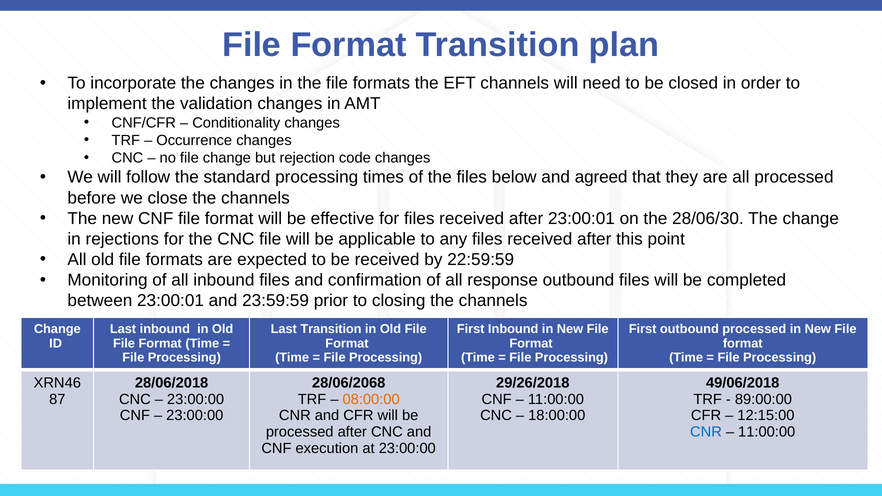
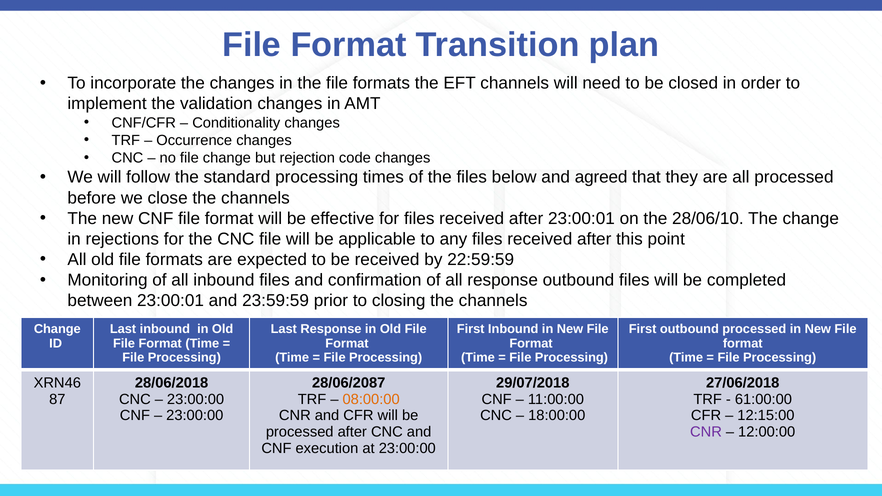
28/06/30: 28/06/30 -> 28/06/10
Last Transition: Transition -> Response
28/06/2068: 28/06/2068 -> 28/06/2087
29/26/2018: 29/26/2018 -> 29/07/2018
49/06/2018: 49/06/2018 -> 27/06/2018
89:00:00: 89:00:00 -> 61:00:00
CNR at (706, 432) colour: blue -> purple
11:00:00 at (767, 432): 11:00:00 -> 12:00:00
